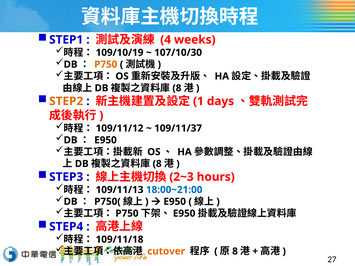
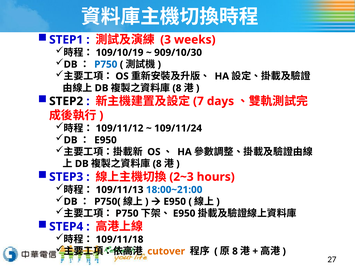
4: 4 -> 3
107/10/30: 107/10/30 -> 909/10/30
P750 at (106, 64) colour: orange -> blue
STEP2 colour: orange -> black
1: 1 -> 7
109/11/37: 109/11/37 -> 109/11/24
